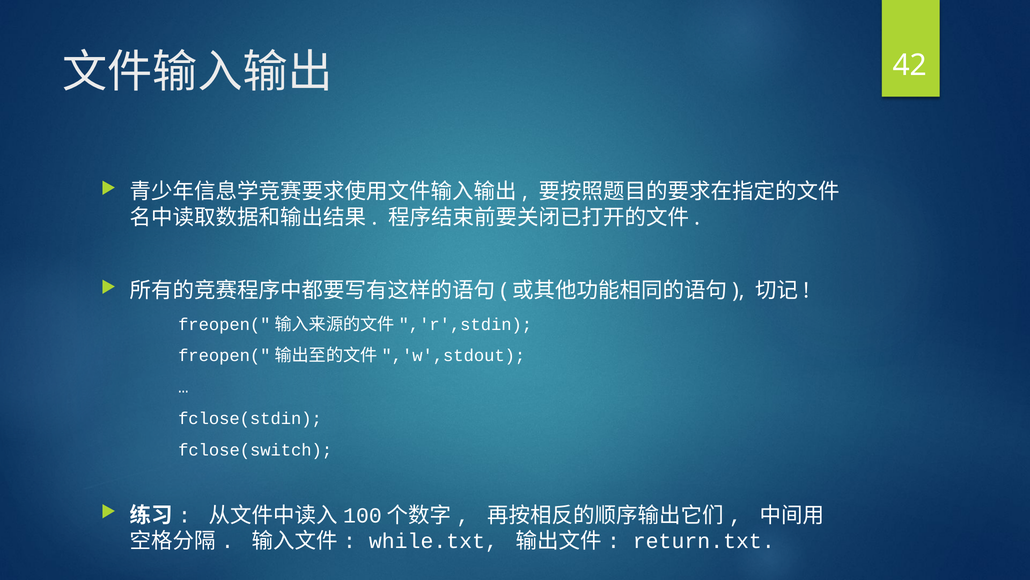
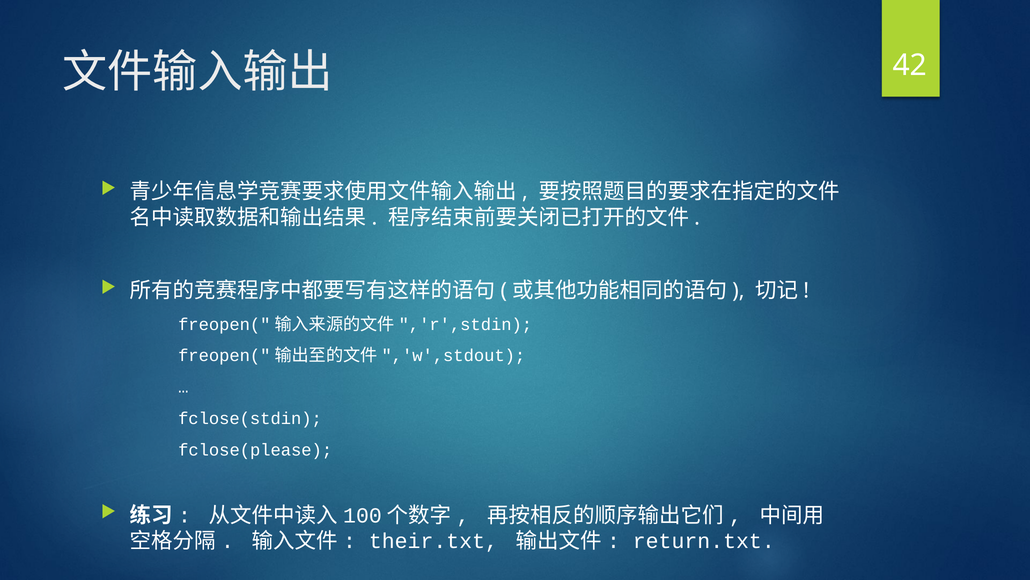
fclose(switch: fclose(switch -> fclose(please
while.txt: while.txt -> their.txt
